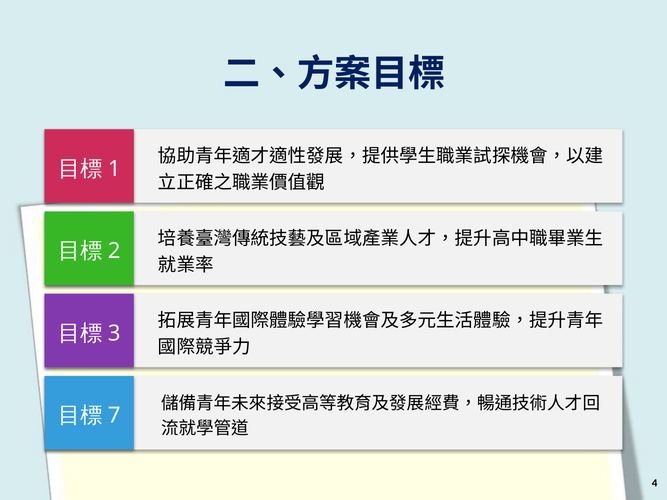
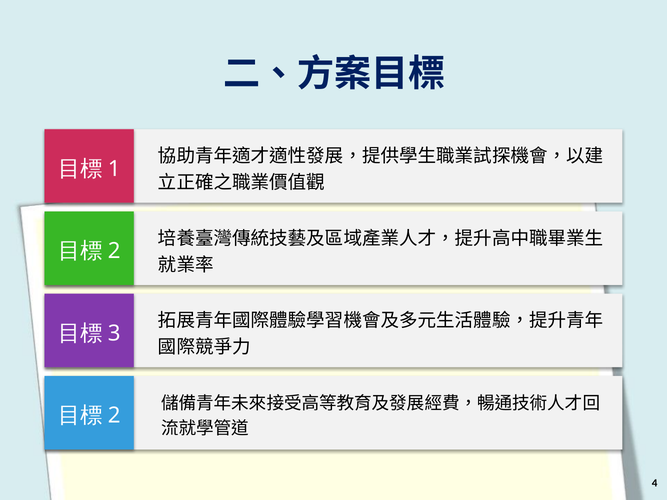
7 at (114, 416): 7 -> 2
